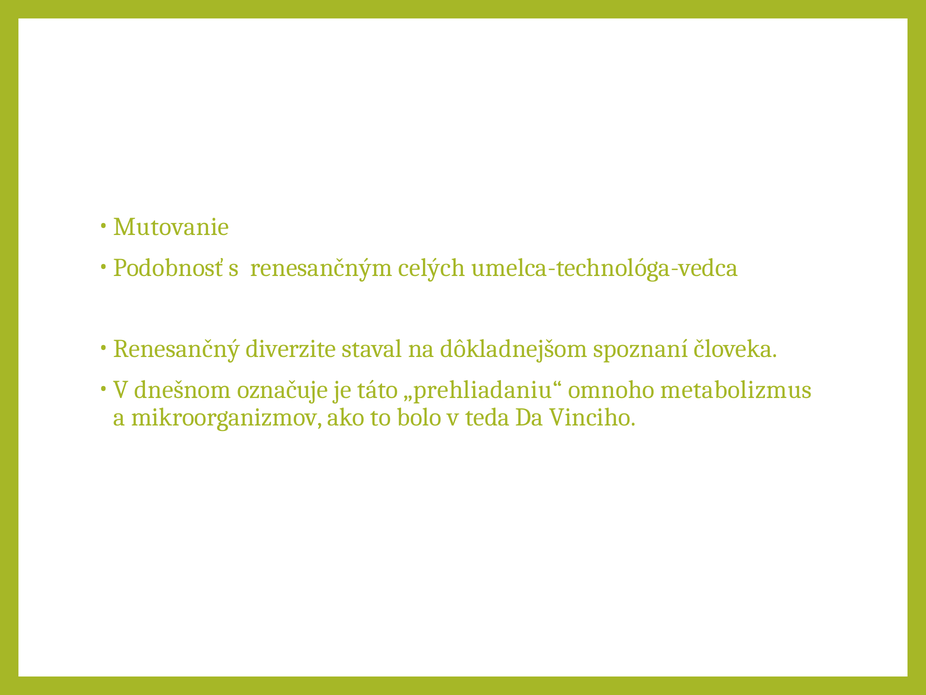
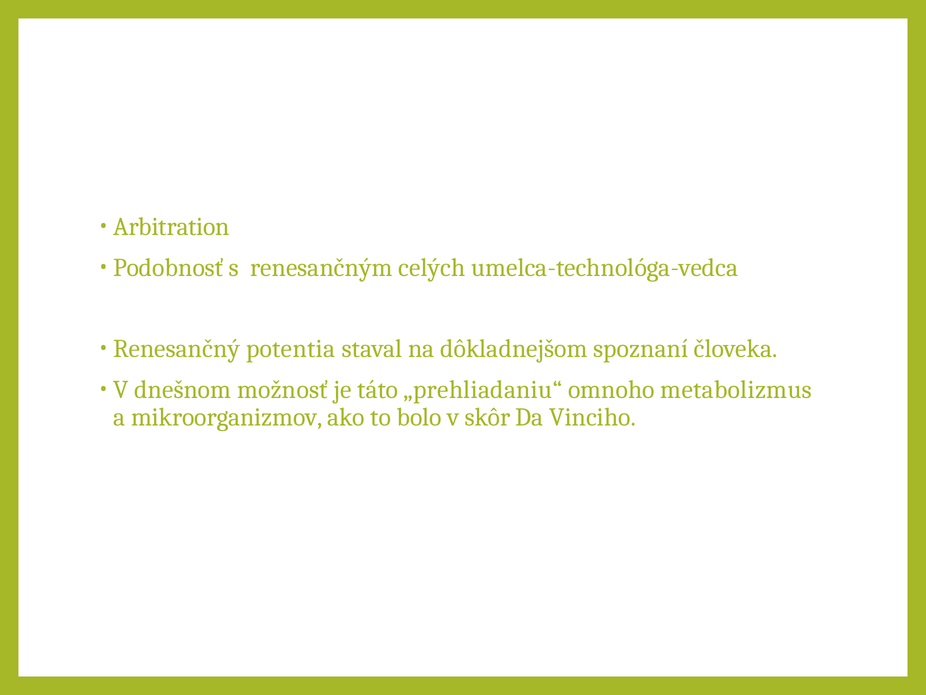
Mutovanie: Mutovanie -> Arbitration
diverzite: diverzite -> potentia
označuje: označuje -> možnosť
teda: teda -> skôr
